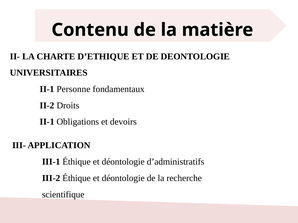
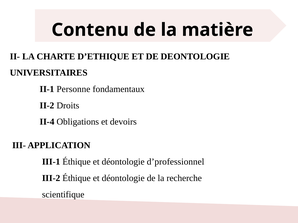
II-1 at (47, 122): II-1 -> II-4
d’administratifs: d’administratifs -> d’professionnel
